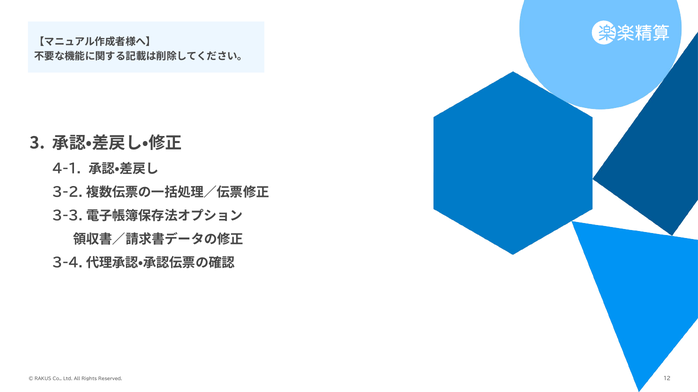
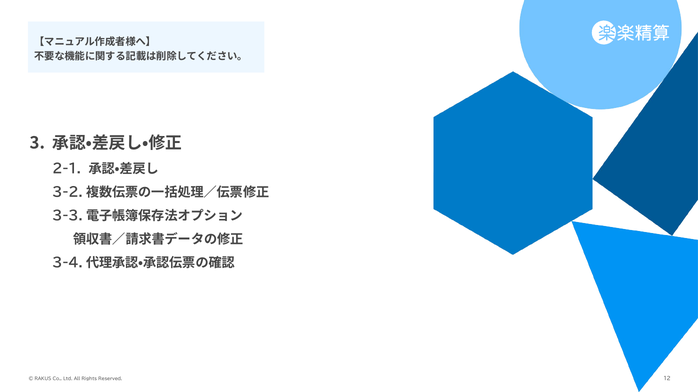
4-1: 4-1 -> 2-1
